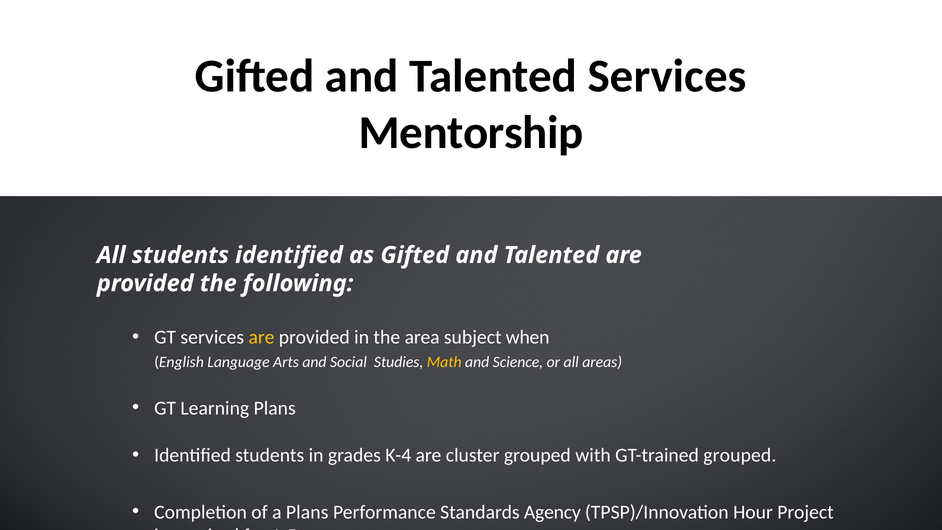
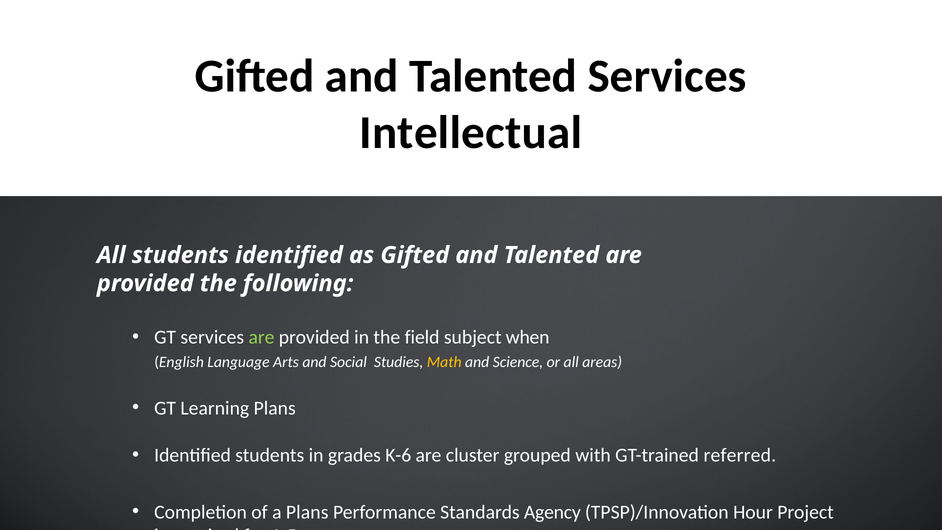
Mentorship: Mentorship -> Intellectual
are at (262, 337) colour: yellow -> light green
area: area -> field
K-4: K-4 -> K-6
GT-trained grouped: grouped -> referred
